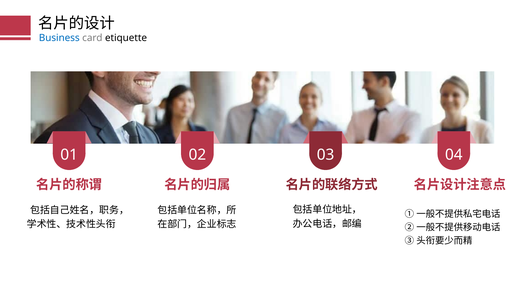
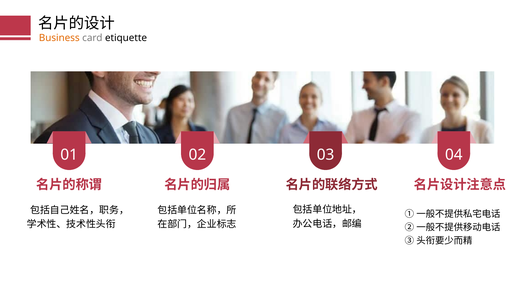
Business colour: blue -> orange
